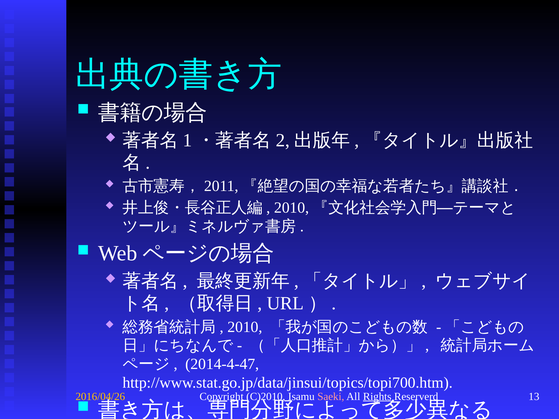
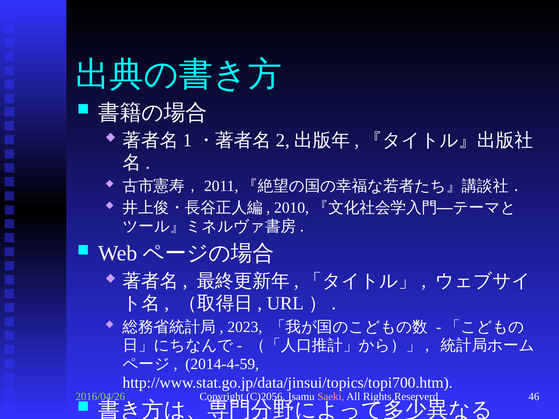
2010: 2010 -> 2023
2014-4-47: 2014-4-47 -> 2014-4-59
2016/04/26 colour: yellow -> light green
C)2010: C)2010 -> C)2056
Rights underline: present -> none
13: 13 -> 46
